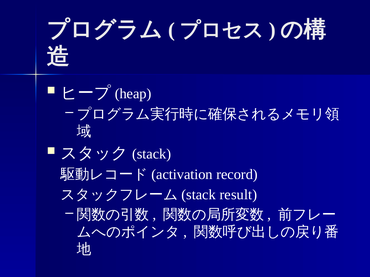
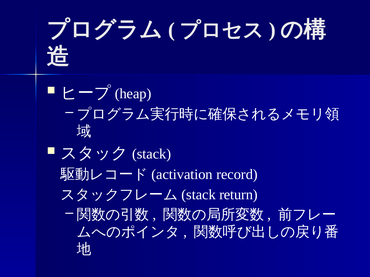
result: result -> return
